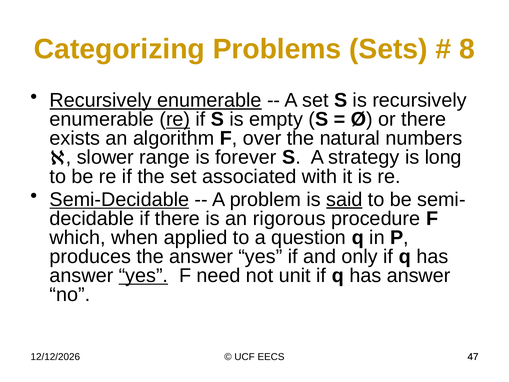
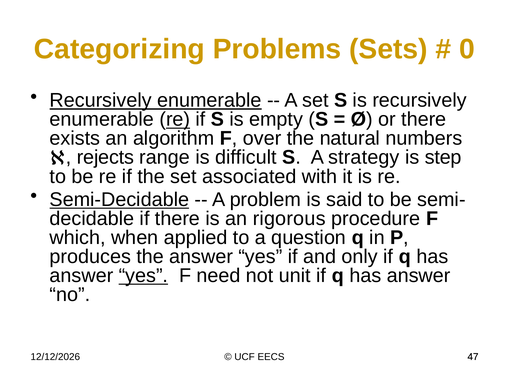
8: 8 -> 0
slower: slower -> rejects
forever: forever -> difficult
long: long -> step
said underline: present -> none
